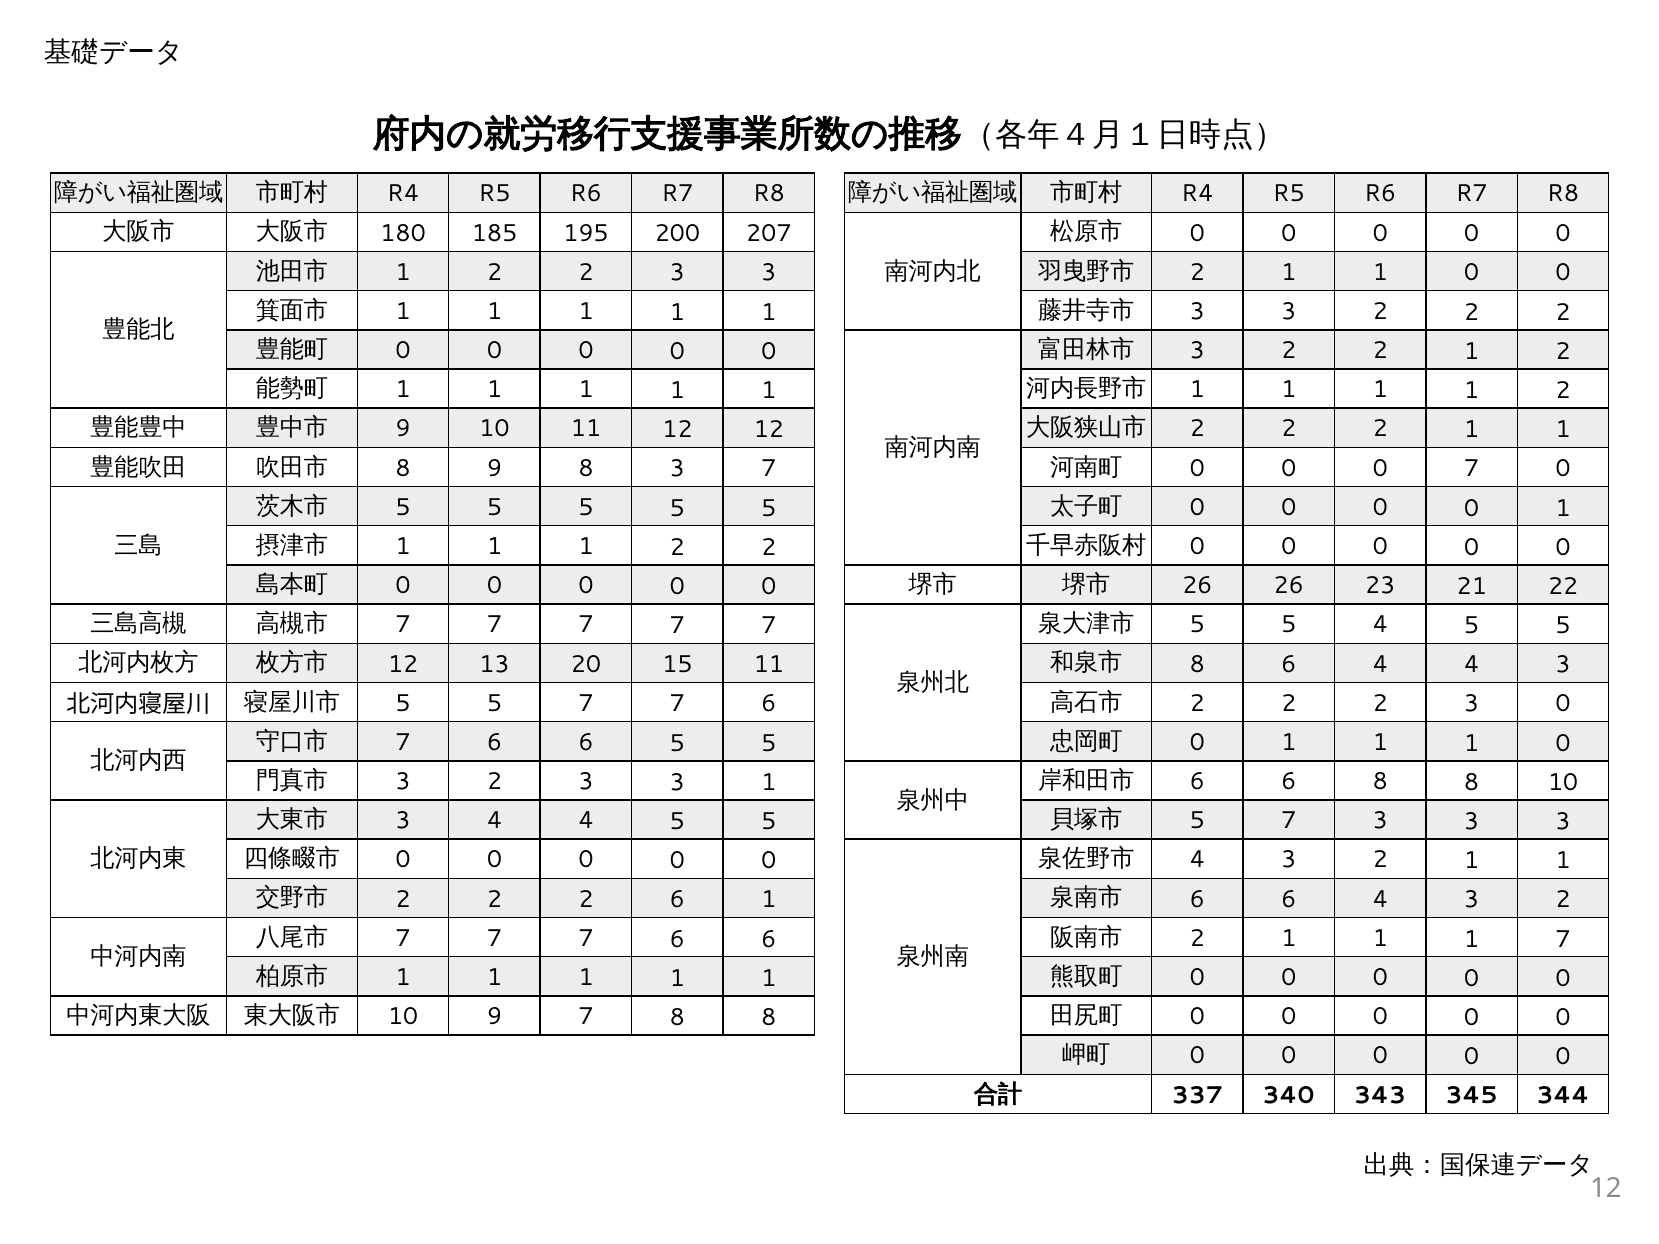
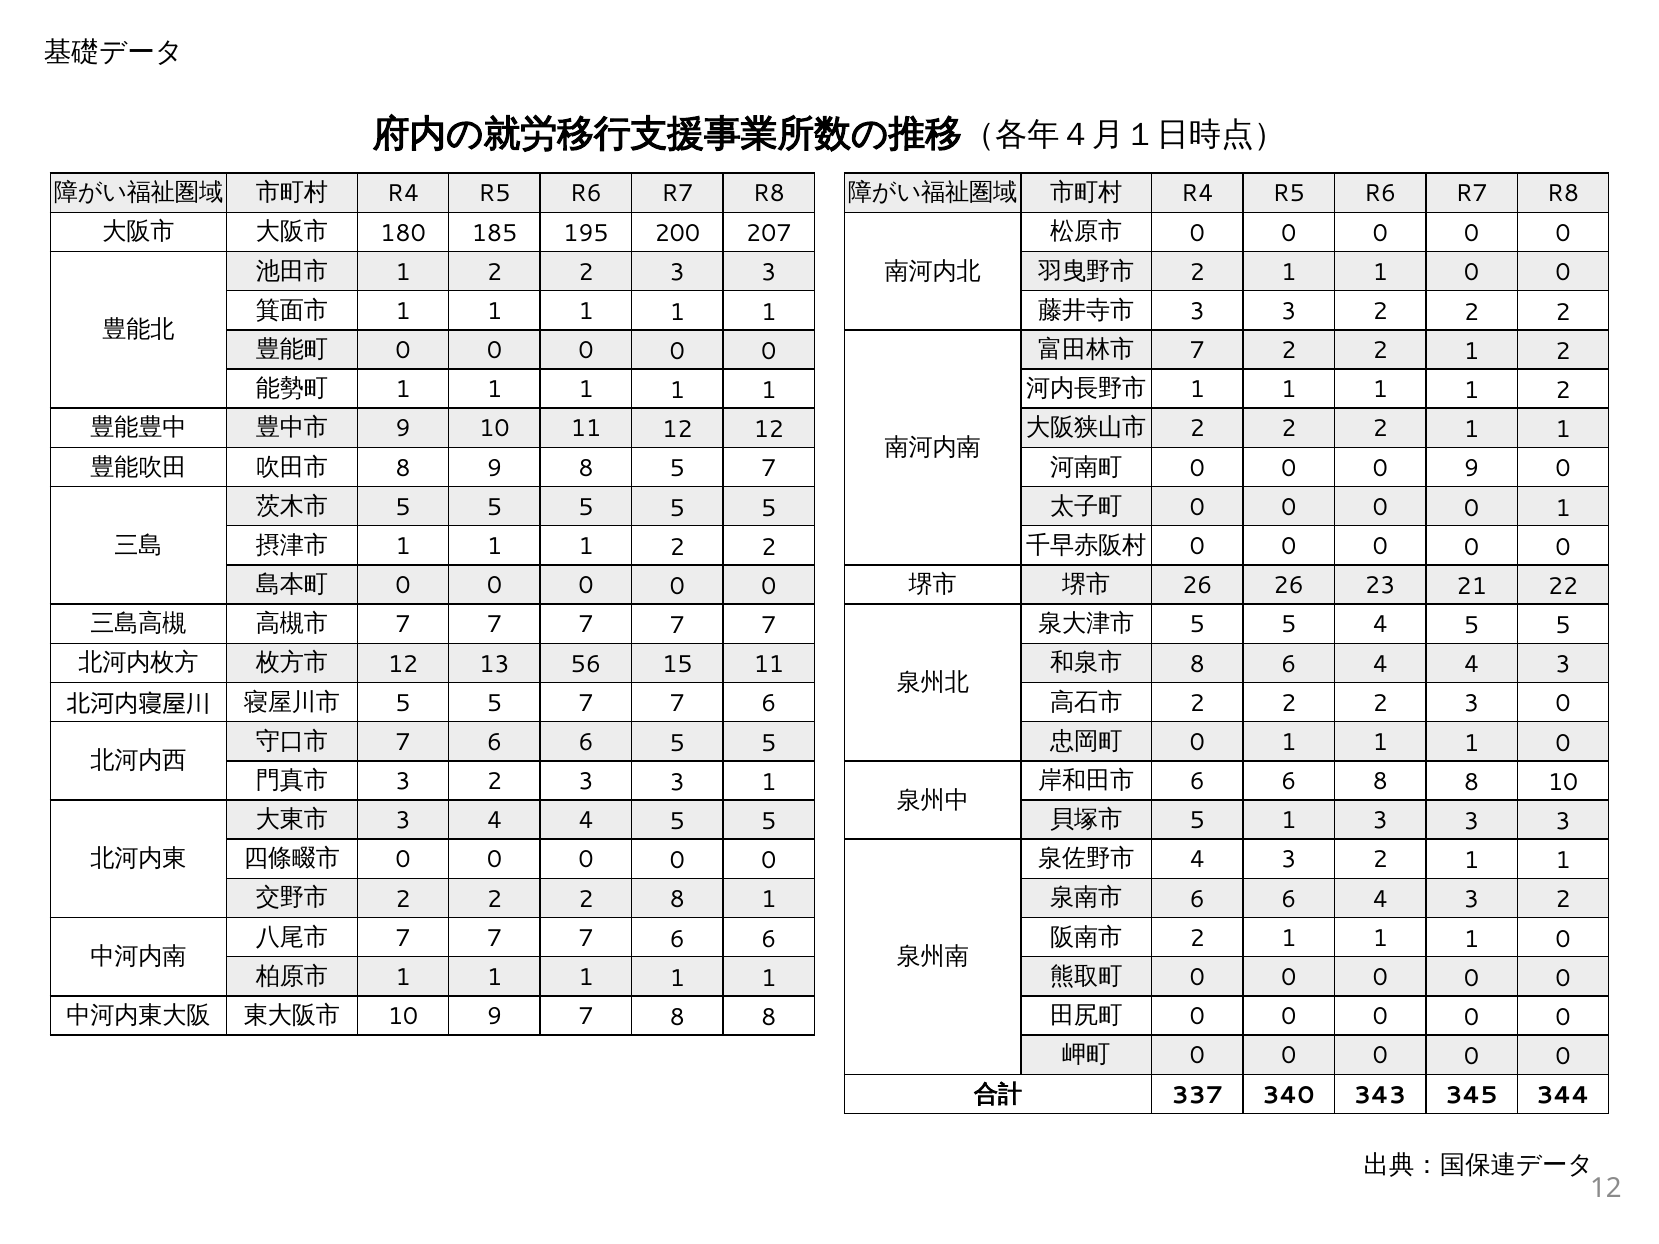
3 at (1197, 351): 3 -> 7
8 3: 3 -> 5
0 7: 7 -> 9
20: 20 -> 56
7 at (1289, 821): 7 -> 1
2 6: 6 -> 8
7 at (1563, 939): 7 -> 0
